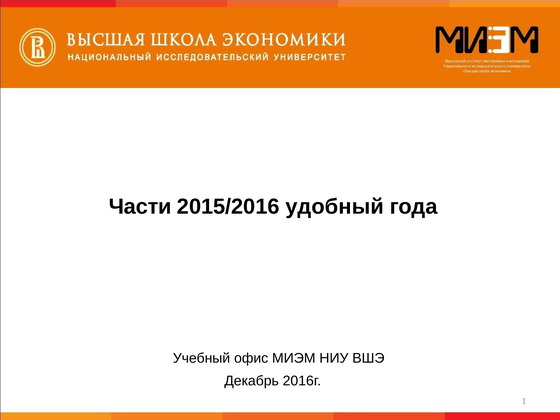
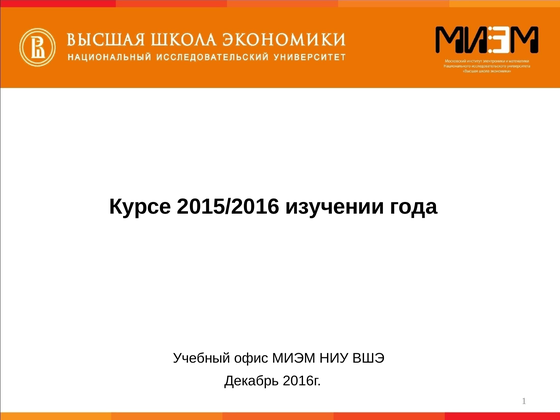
Части: Части -> Курсе
удобный: удобный -> изучении
